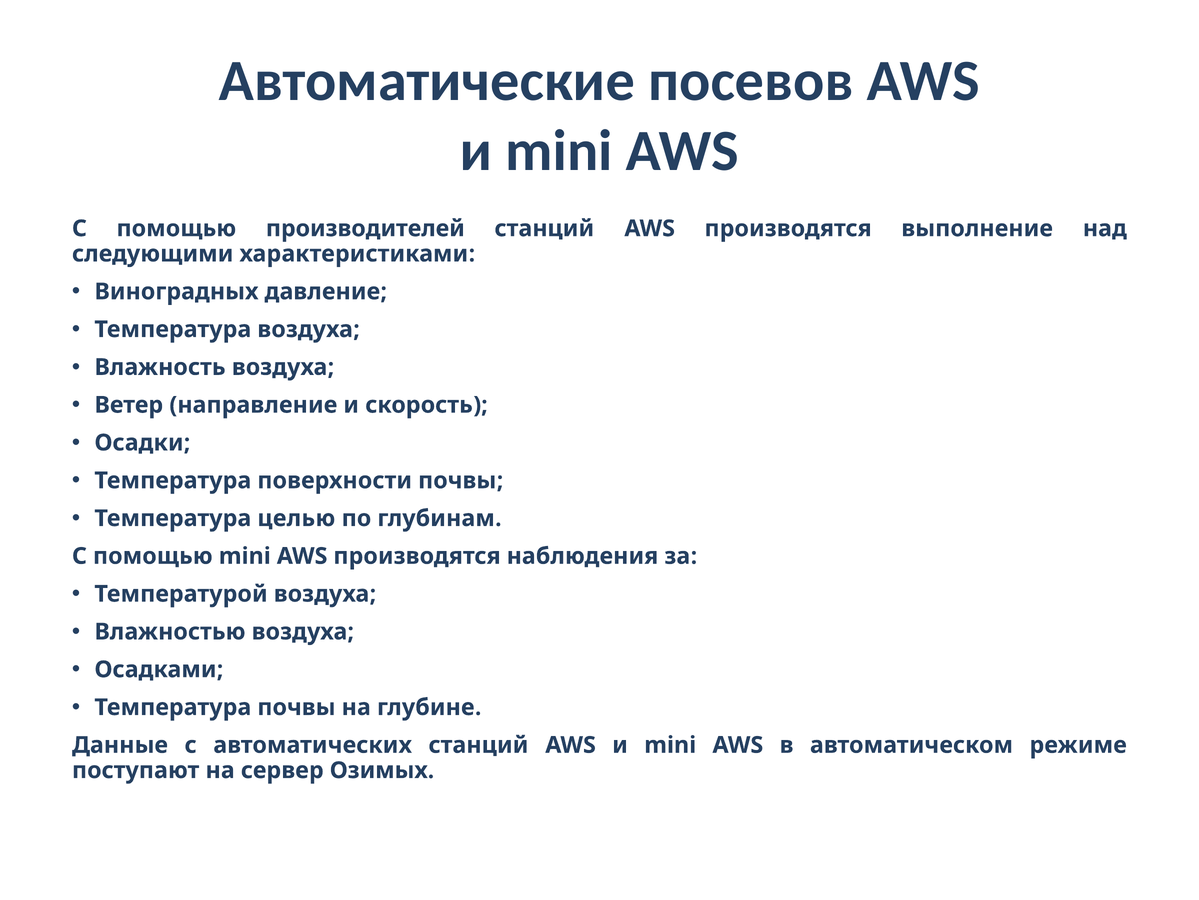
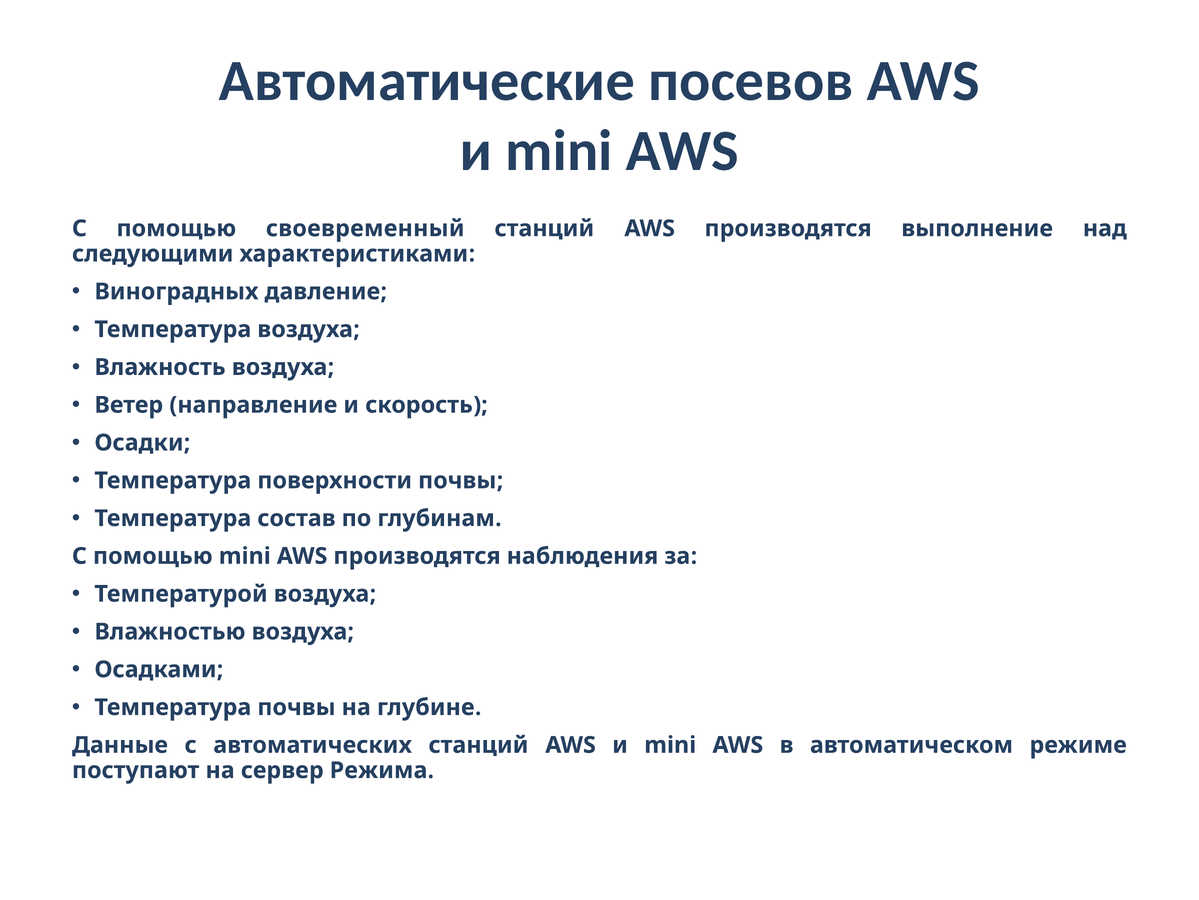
производителей: производителей -> своевременный
целью: целью -> состав
Озимых: Озимых -> Режима
